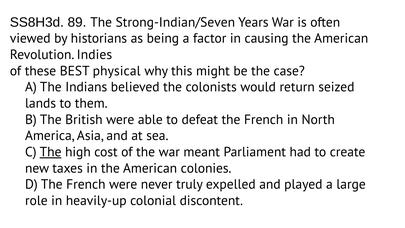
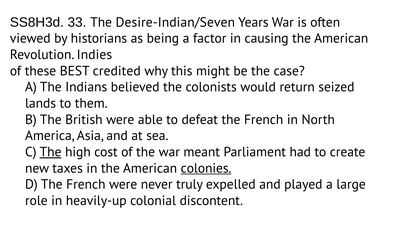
89: 89 -> 33
Strong-Indian/Seven: Strong-Indian/Seven -> Desire-Indian/Seven
physical: physical -> credited
colonies underline: none -> present
